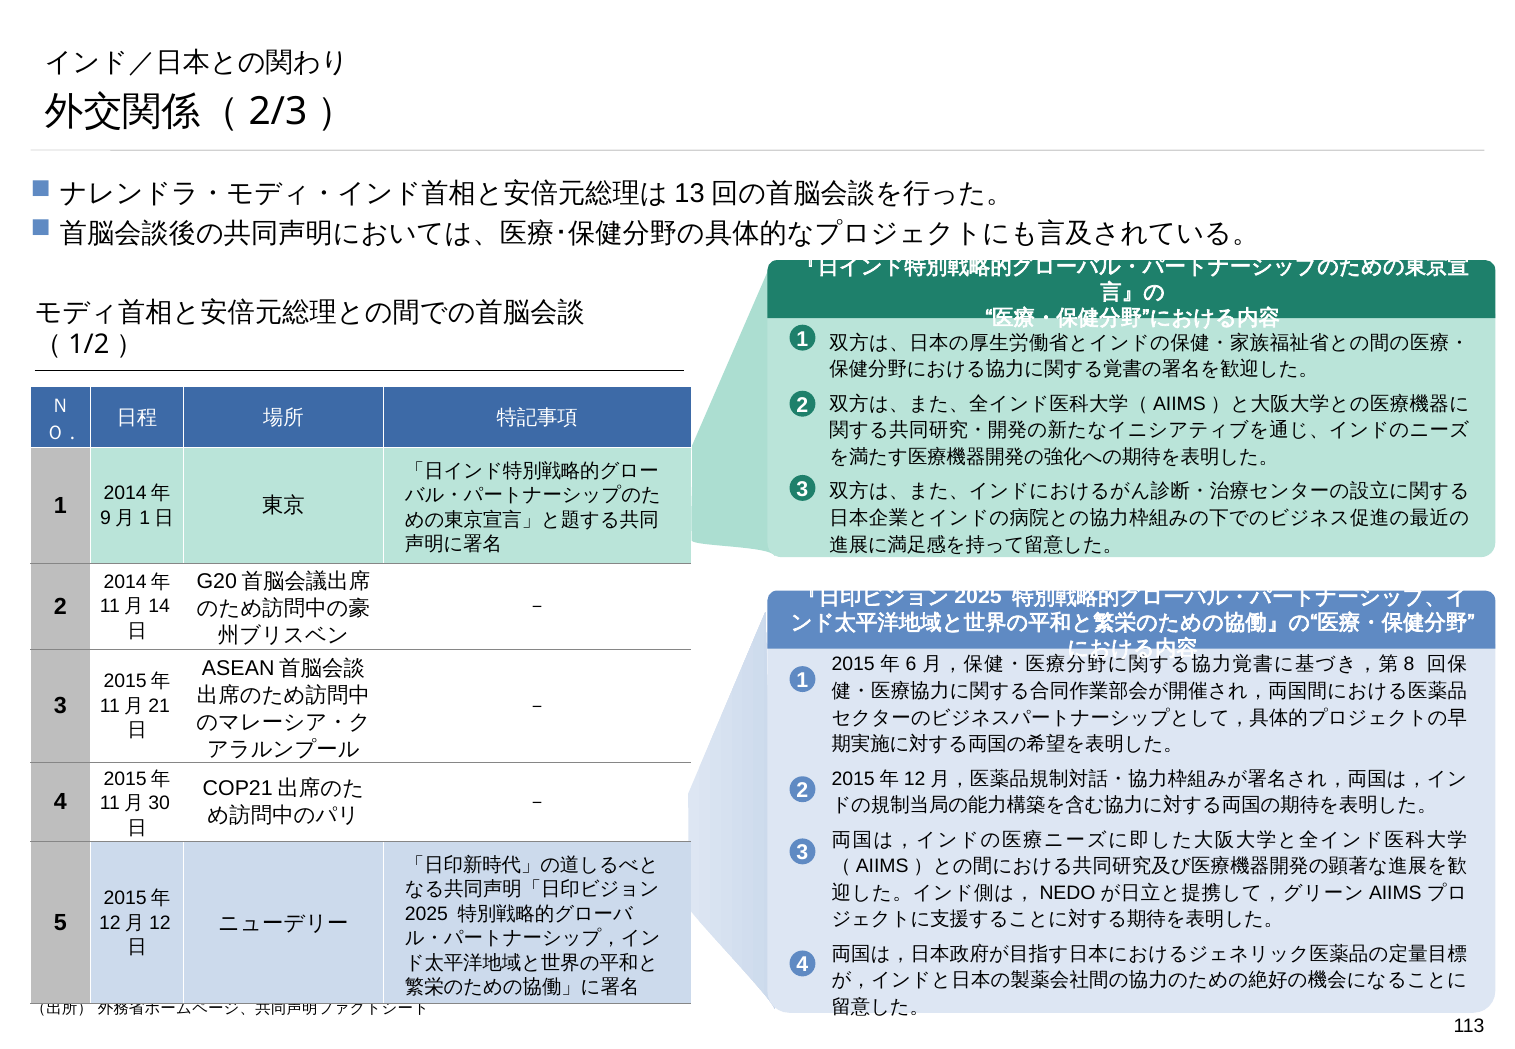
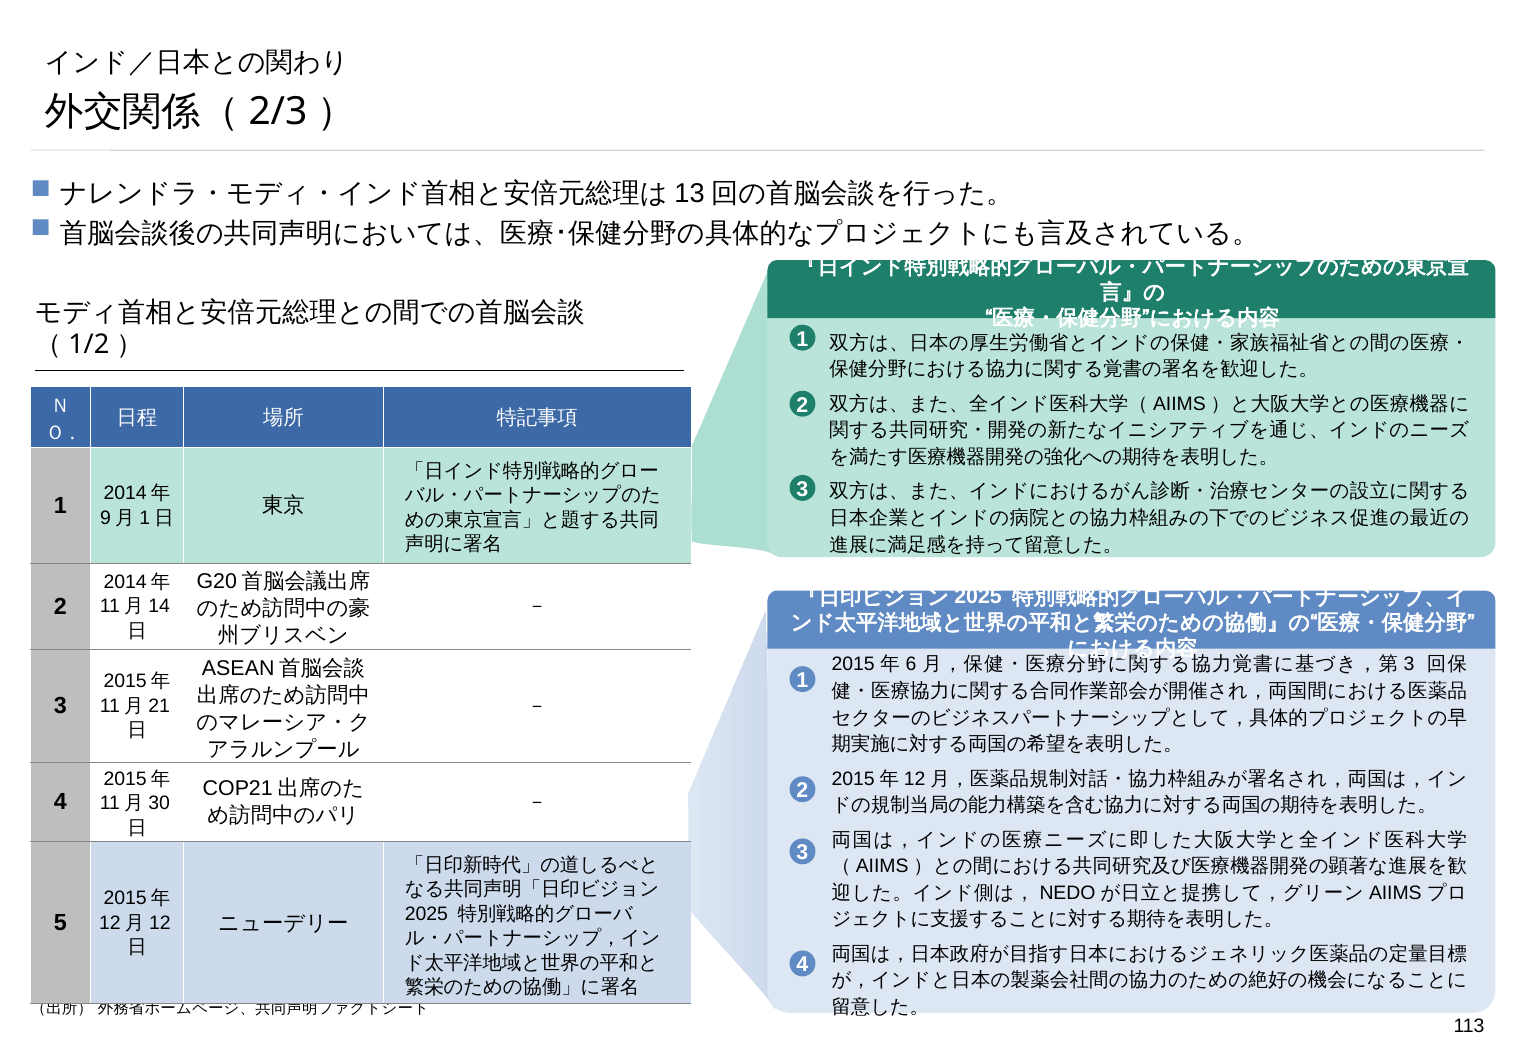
8 at (1409, 664): 8 -> 3
